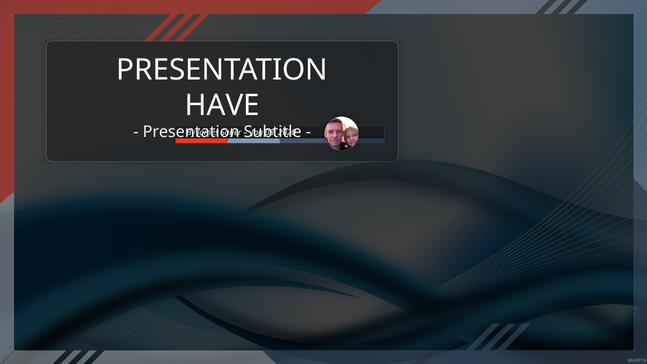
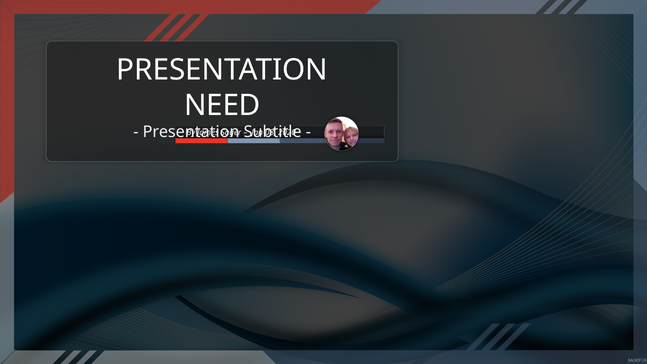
HAVE: HAVE -> NEED
